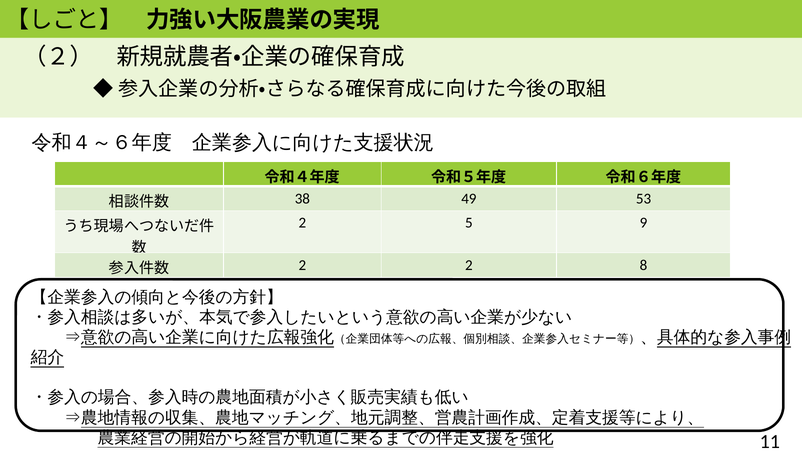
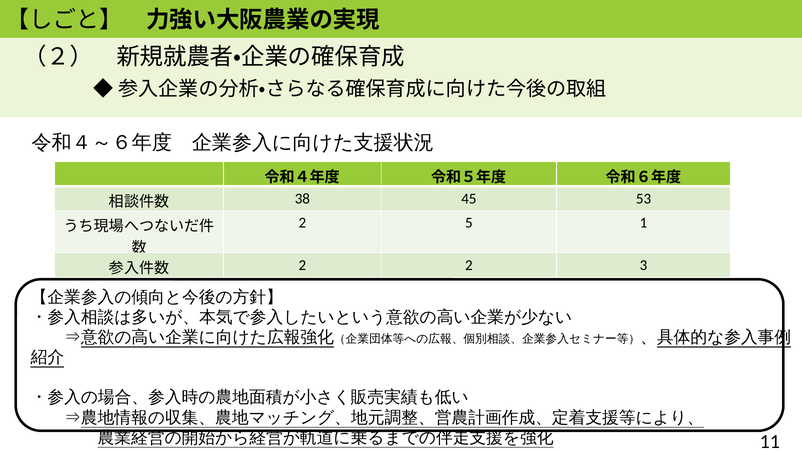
49: 49 -> 45
9: 9 -> 1
8: 8 -> 3
